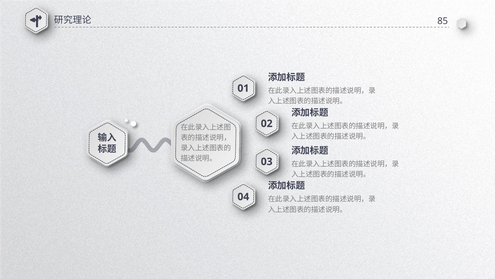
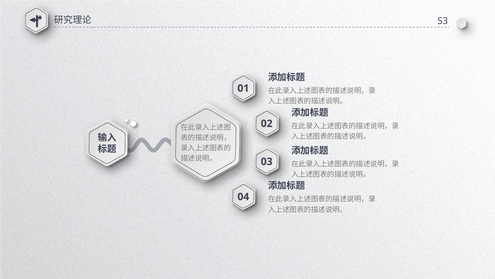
85: 85 -> 53
